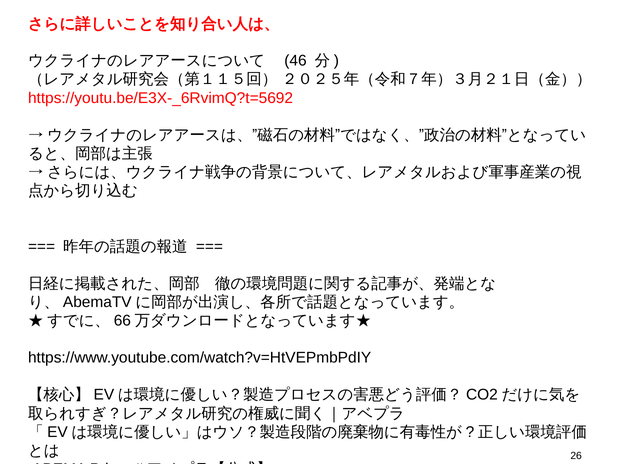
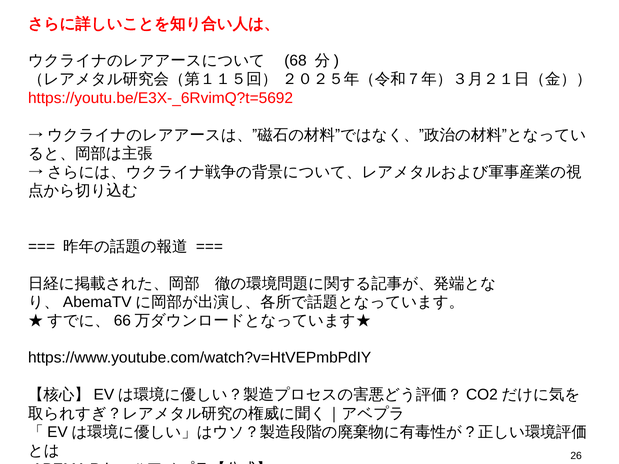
46: 46 -> 68
